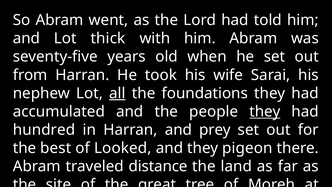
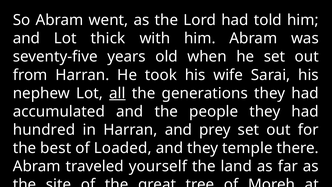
foundations: foundations -> generations
they at (265, 111) underline: present -> none
Looked: Looked -> Loaded
pigeon: pigeon -> temple
distance: distance -> yourself
